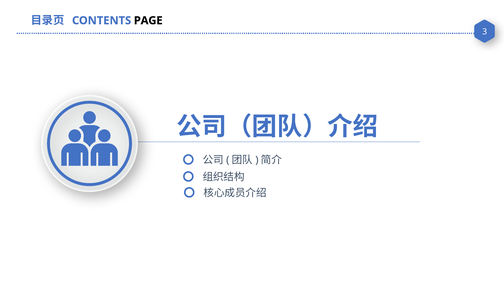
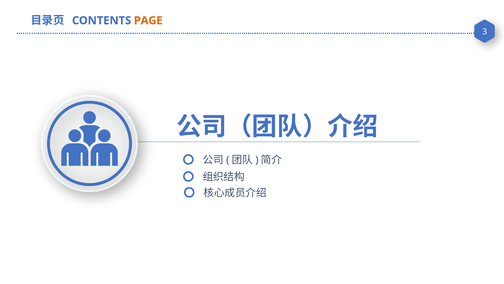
PAGE colour: black -> orange
